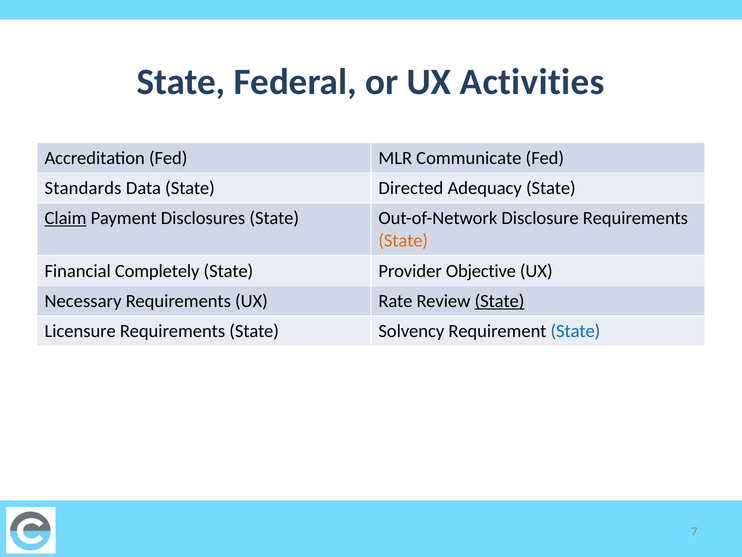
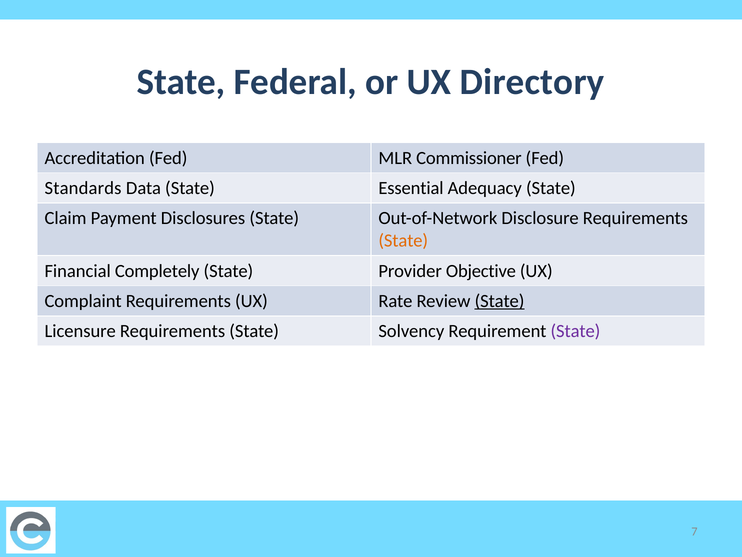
Activities: Activities -> Directory
Communicate: Communicate -> Commissioner
Directed: Directed -> Essential
Claim underline: present -> none
Necessary: Necessary -> Complaint
State at (575, 331) colour: blue -> purple
